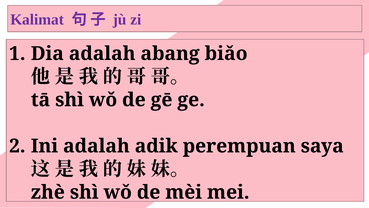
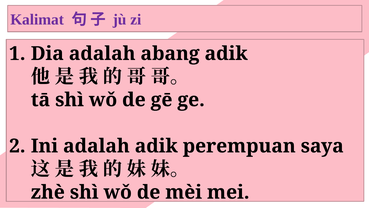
abang biǎo: biǎo -> adik
